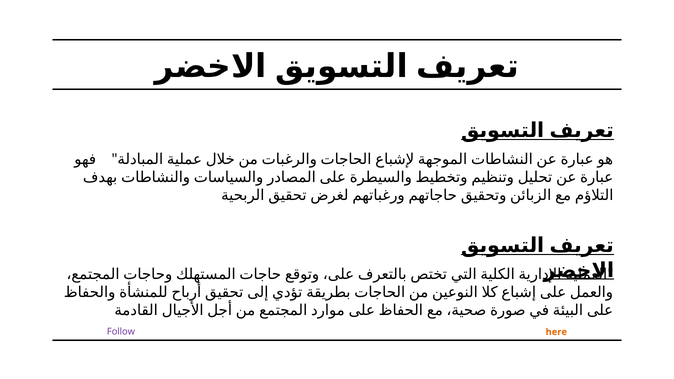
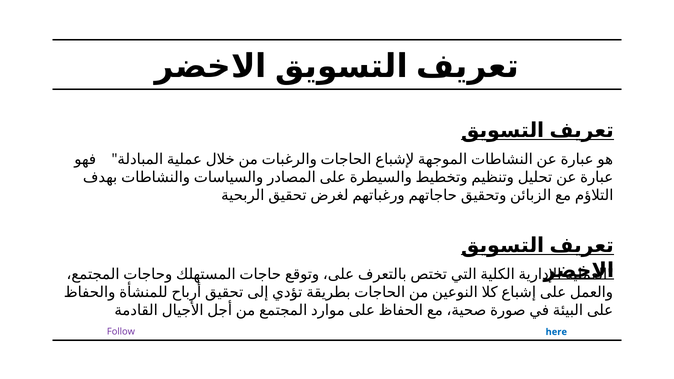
here at (556, 332) colour: orange -> blue
